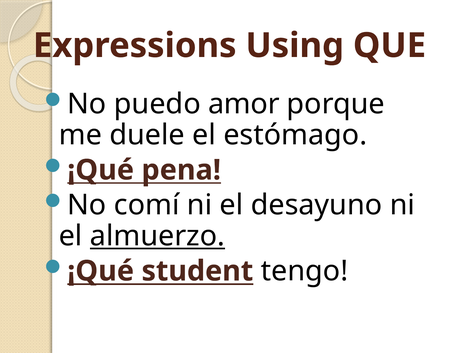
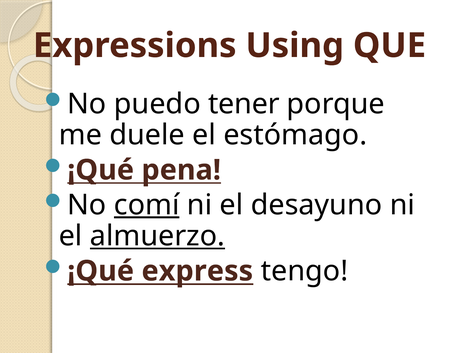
amor: amor -> tener
comí underline: none -> present
student: student -> express
